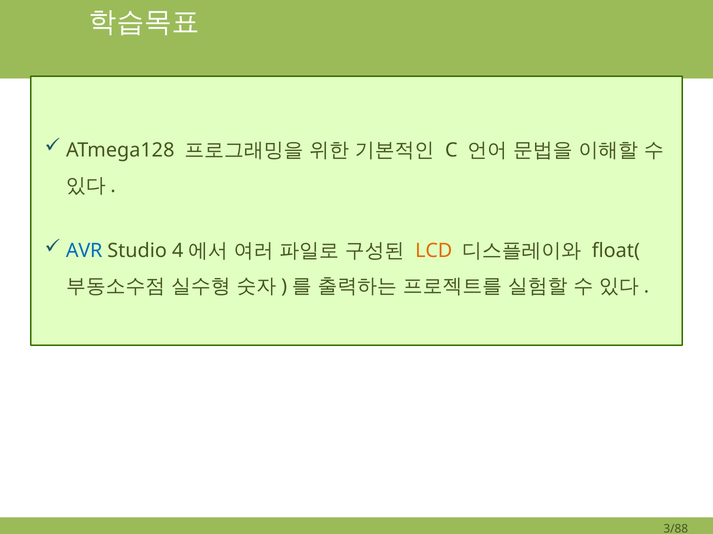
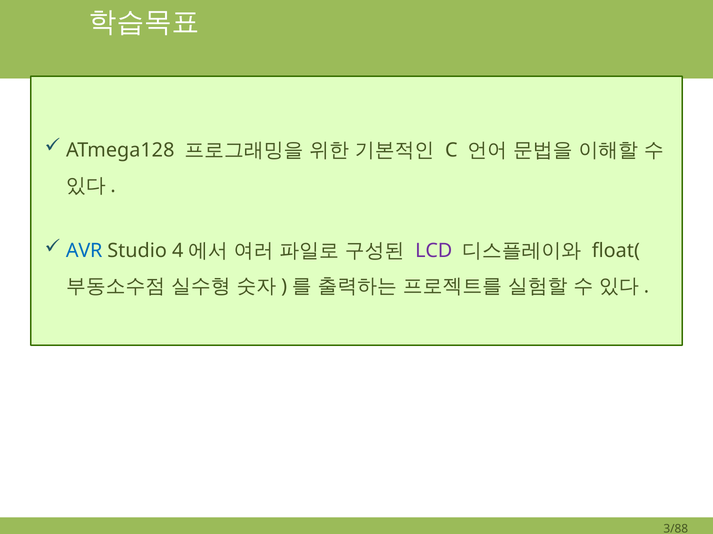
LCD colour: orange -> purple
